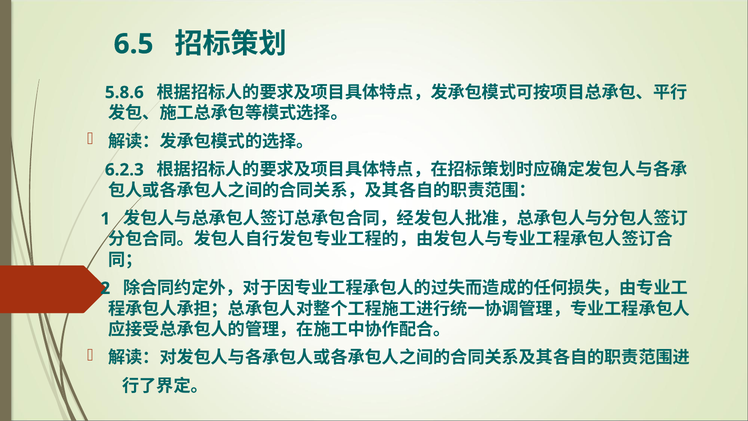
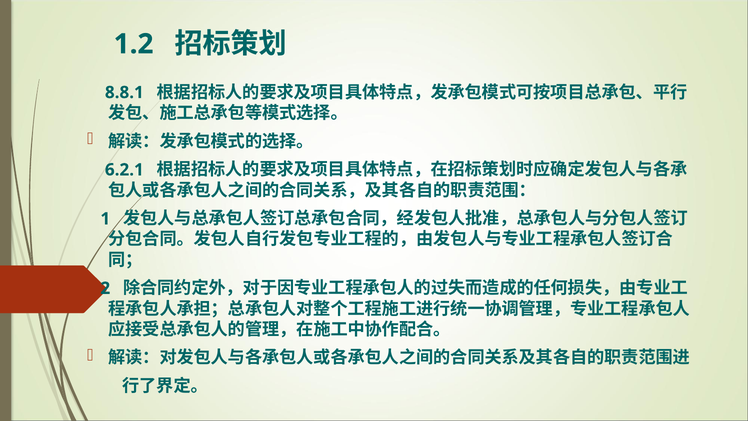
6.5: 6.5 -> 1.2
5.8.6: 5.8.6 -> 8.8.1
6.2.3: 6.2.3 -> 6.2.1
